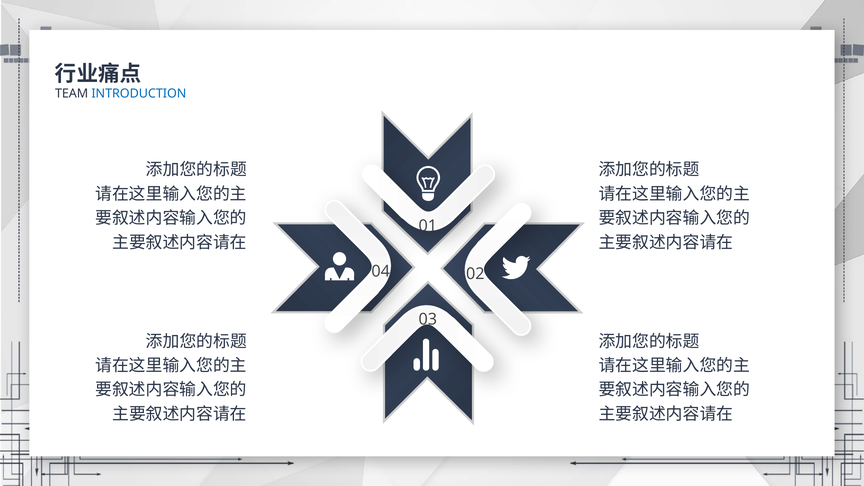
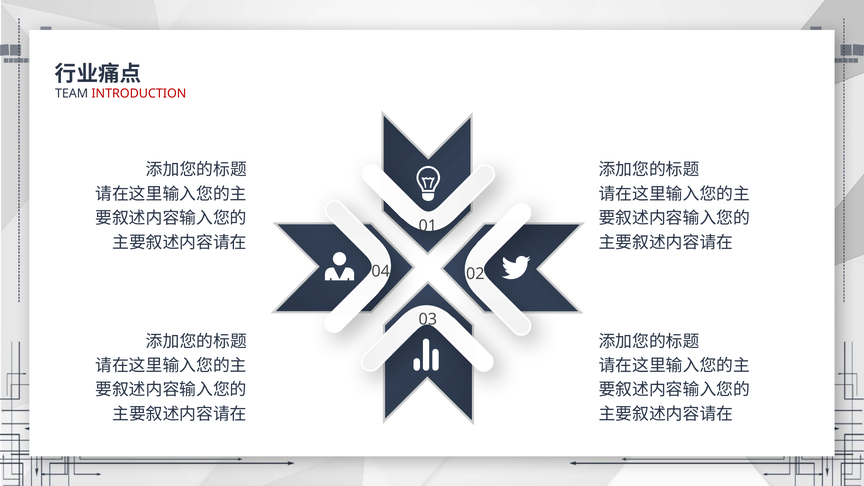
INTRODUCTION colour: blue -> red
